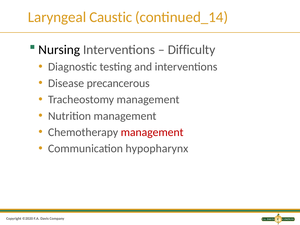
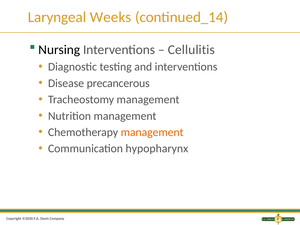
Caustic: Caustic -> Weeks
Difficulty: Difficulty -> Cellulitis
management at (152, 132) colour: red -> orange
